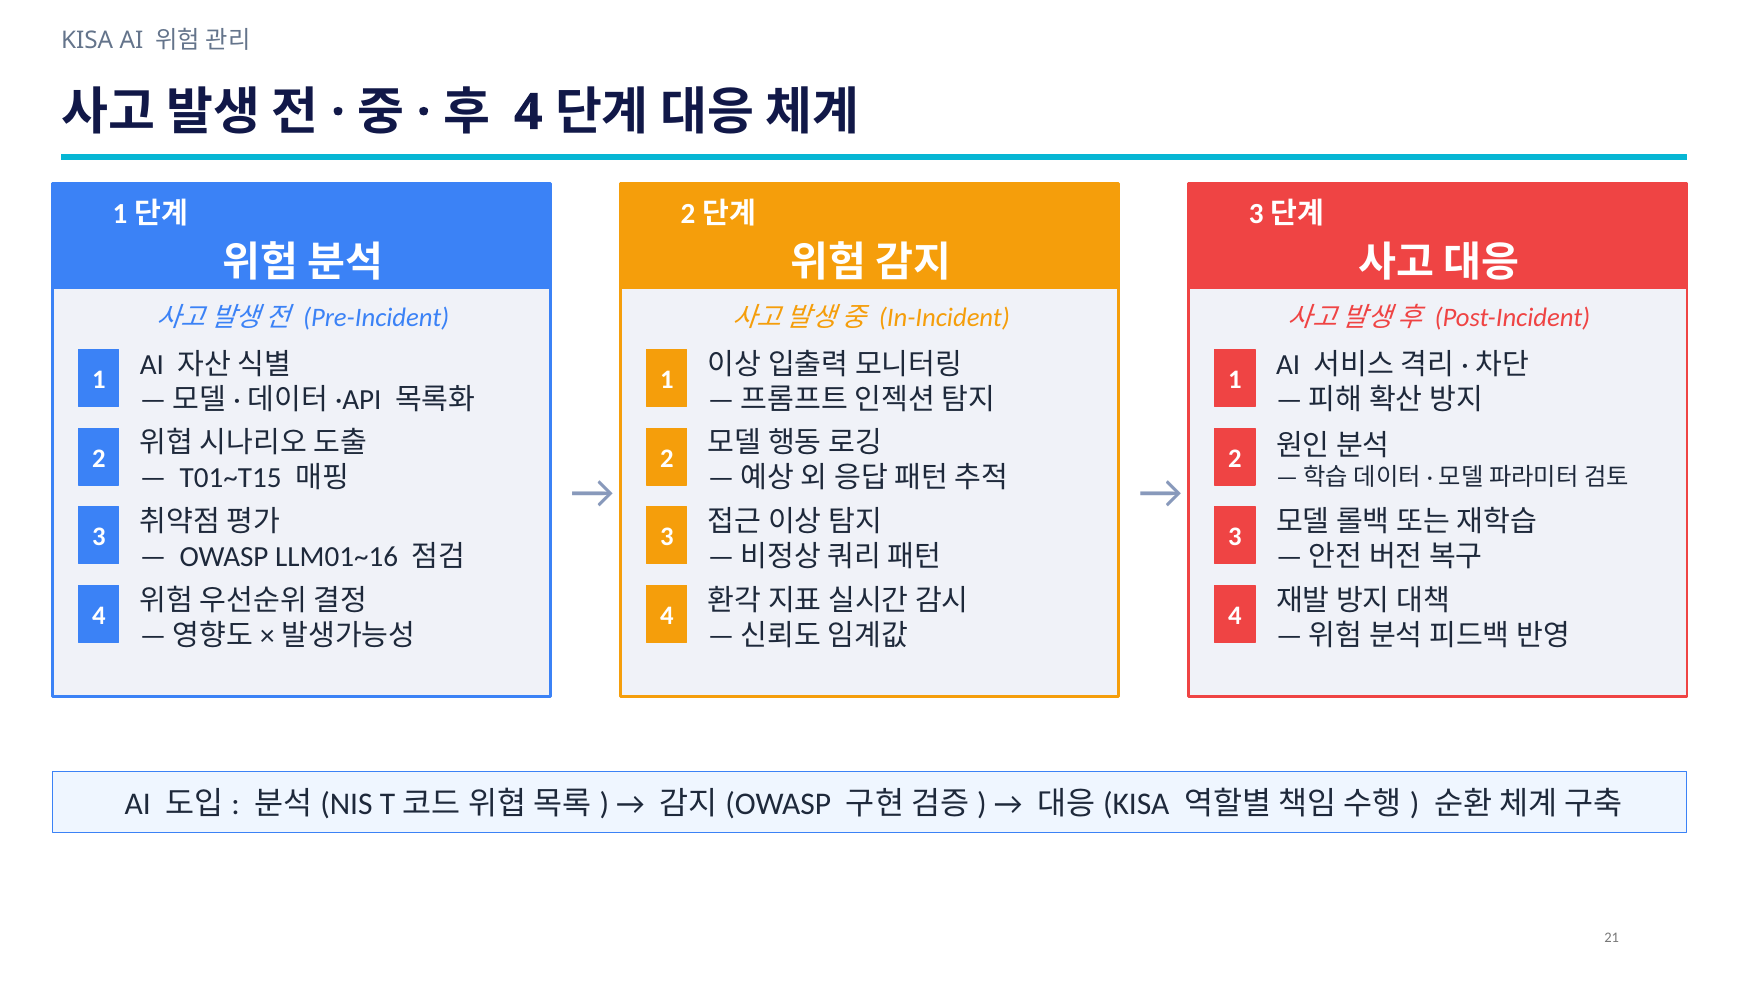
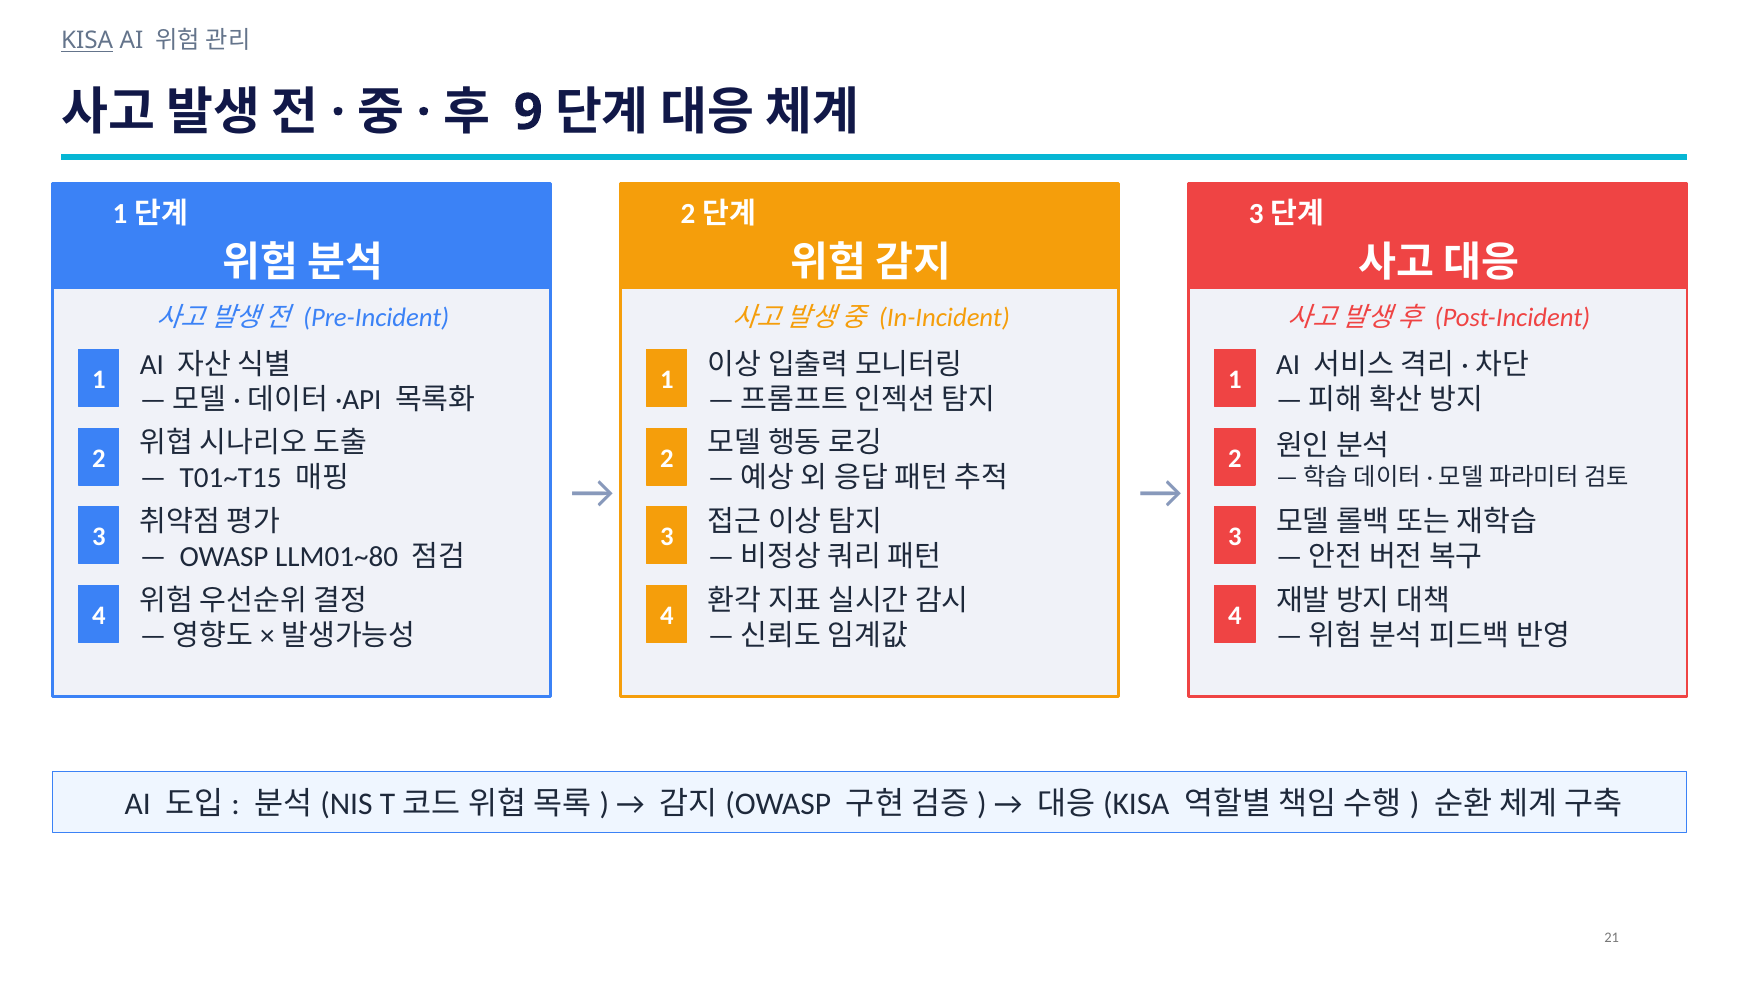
KISA underline: none -> present
4 at (528, 112): 4 -> 9
LLM01~16: LLM01~16 -> LLM01~80
